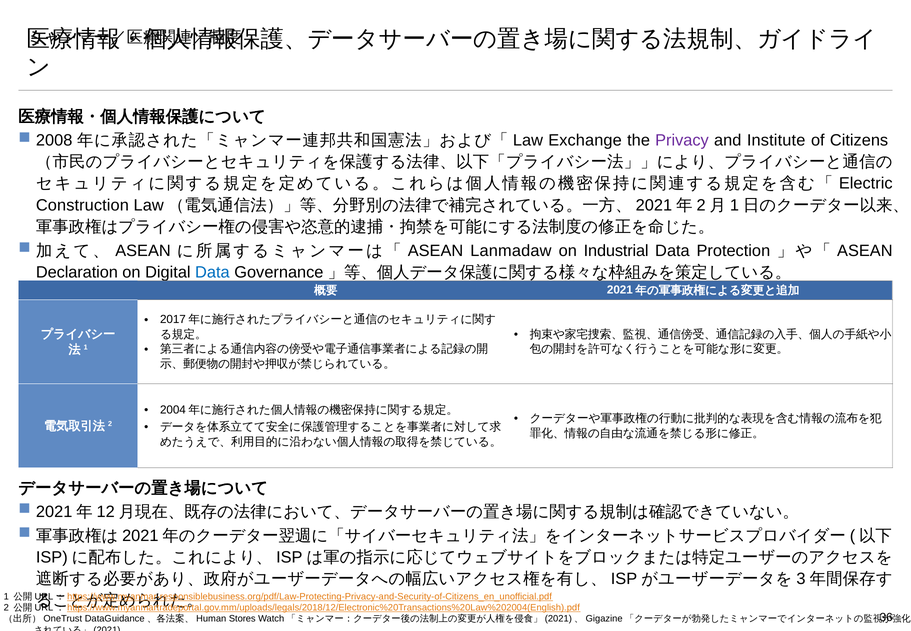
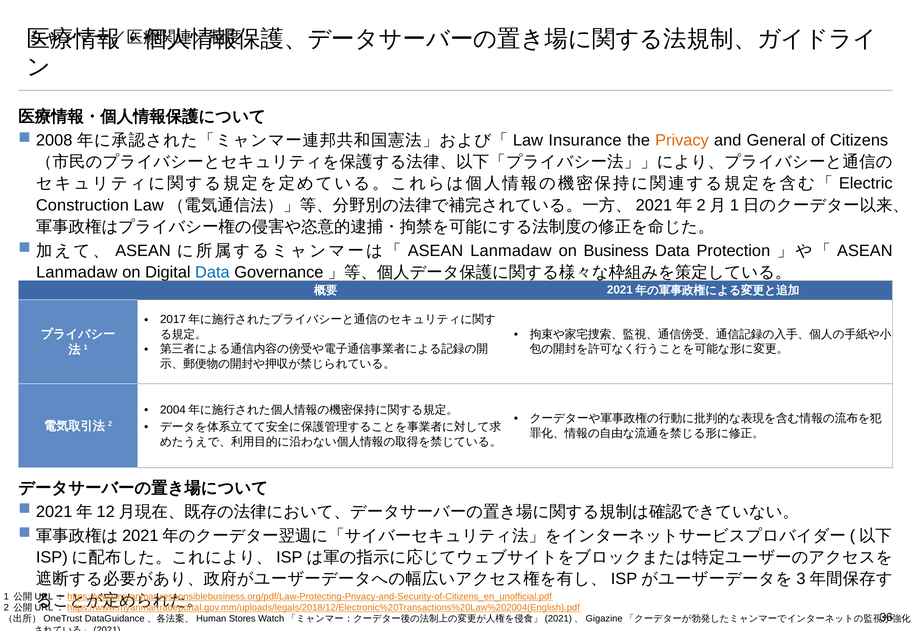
Exchange: Exchange -> Insurance
Privacy colour: purple -> orange
Institute: Institute -> General
Industrial: Industrial -> Business
Declaration at (77, 272): Declaration -> Lanmadaw
